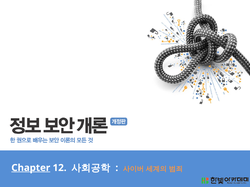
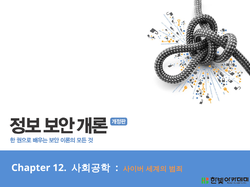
Chapter underline: present -> none
